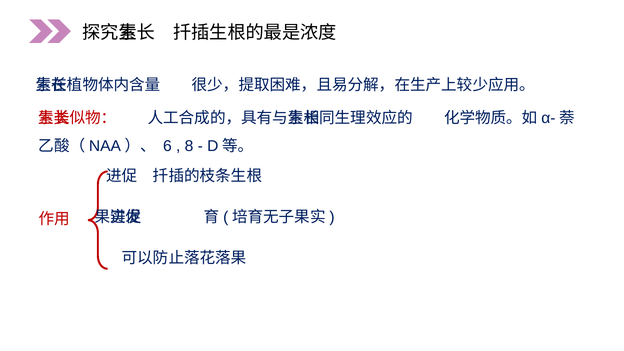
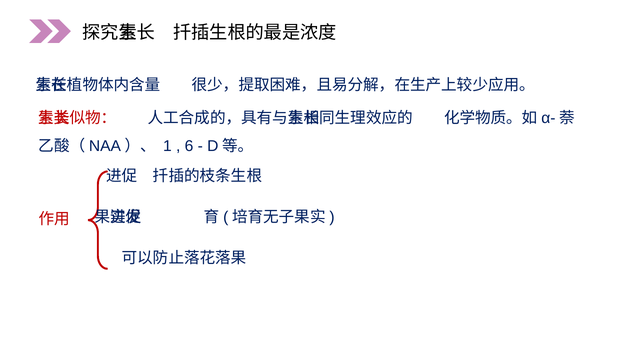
6: 6 -> 1
8: 8 -> 6
